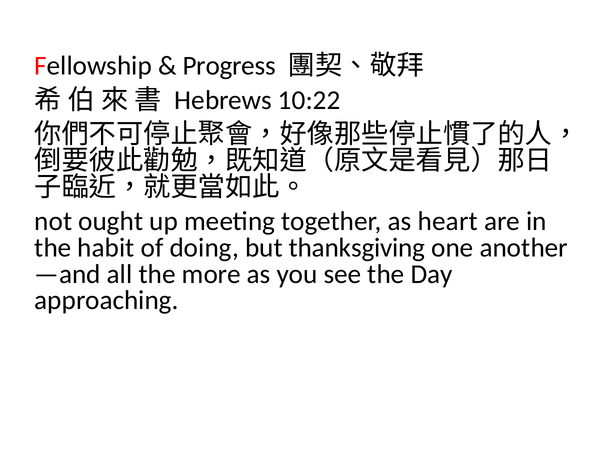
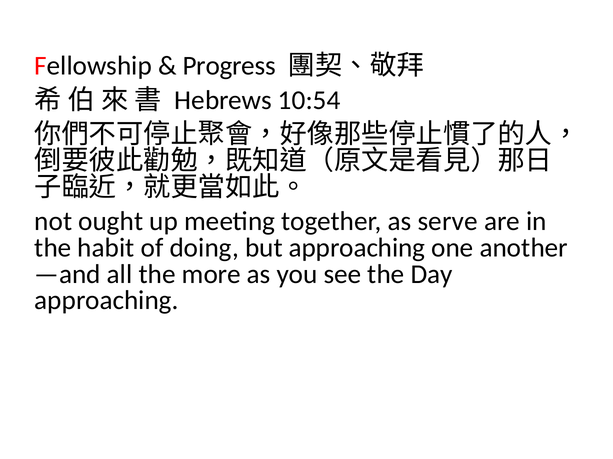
10:22: 10:22 -> 10:54
heart: heart -> serve
but thanksgiving: thanksgiving -> approaching
